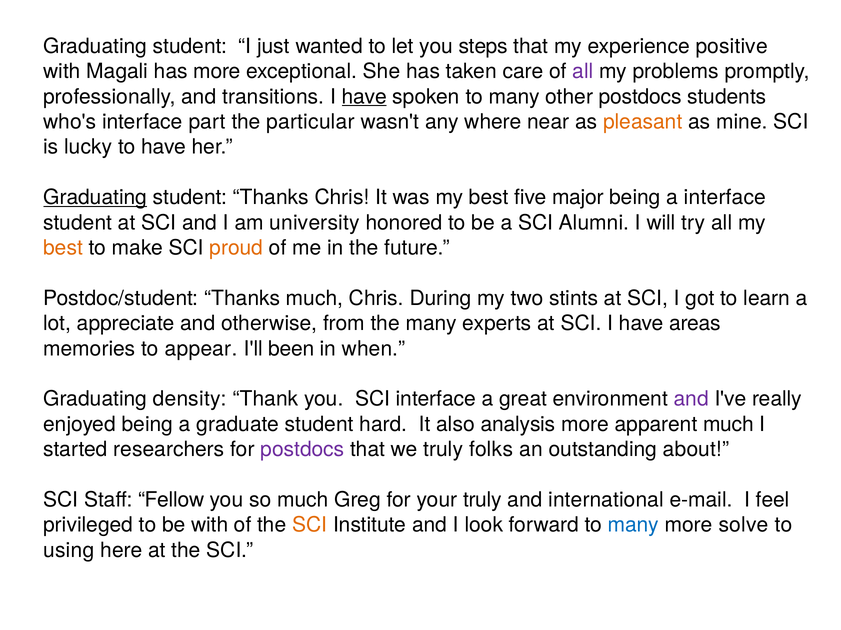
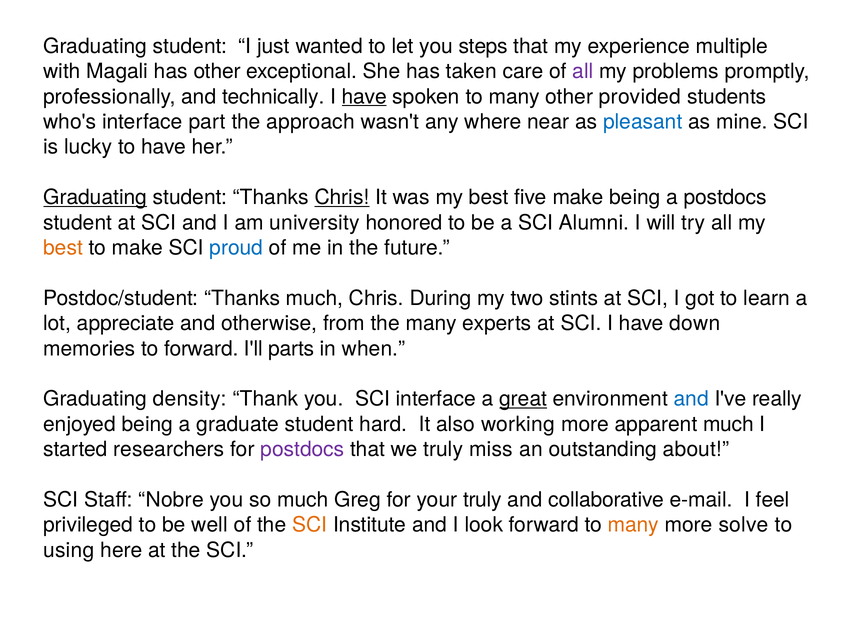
positive: positive -> multiple
has more: more -> other
transitions: transitions -> technically
other postdocs: postdocs -> provided
particular: particular -> approach
pleasant colour: orange -> blue
Chris at (342, 198) underline: none -> present
five major: major -> make
a interface: interface -> postdocs
proud colour: orange -> blue
areas: areas -> down
to appear: appear -> forward
been: been -> parts
great underline: none -> present
and at (691, 399) colour: purple -> blue
analysis: analysis -> working
folks: folks -> miss
Fellow: Fellow -> Nobre
international: international -> collaborative
be with: with -> well
many at (633, 526) colour: blue -> orange
